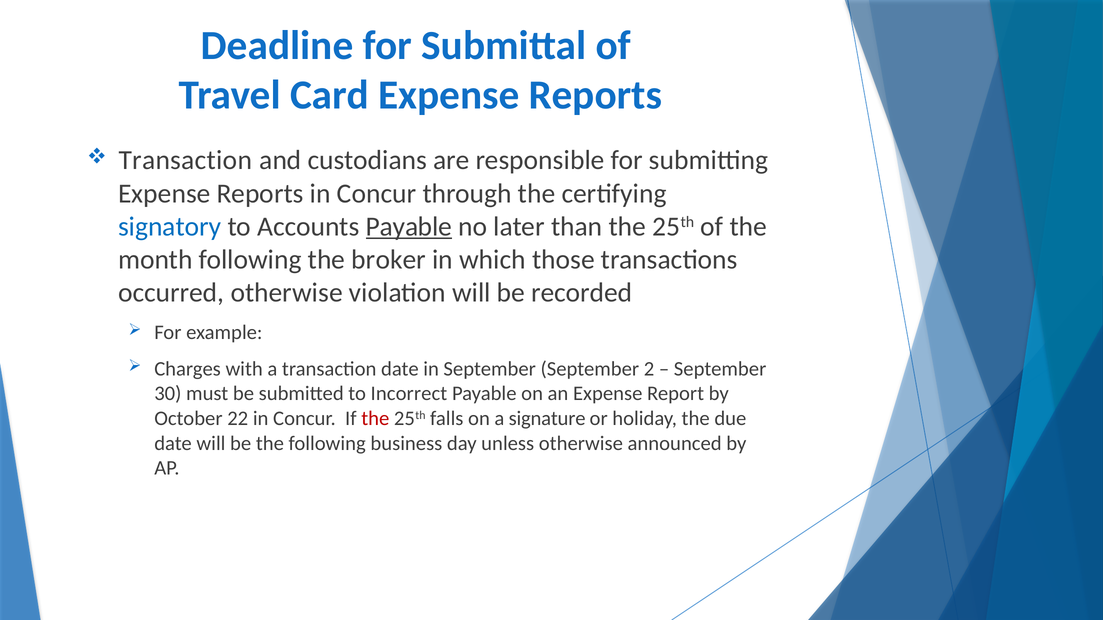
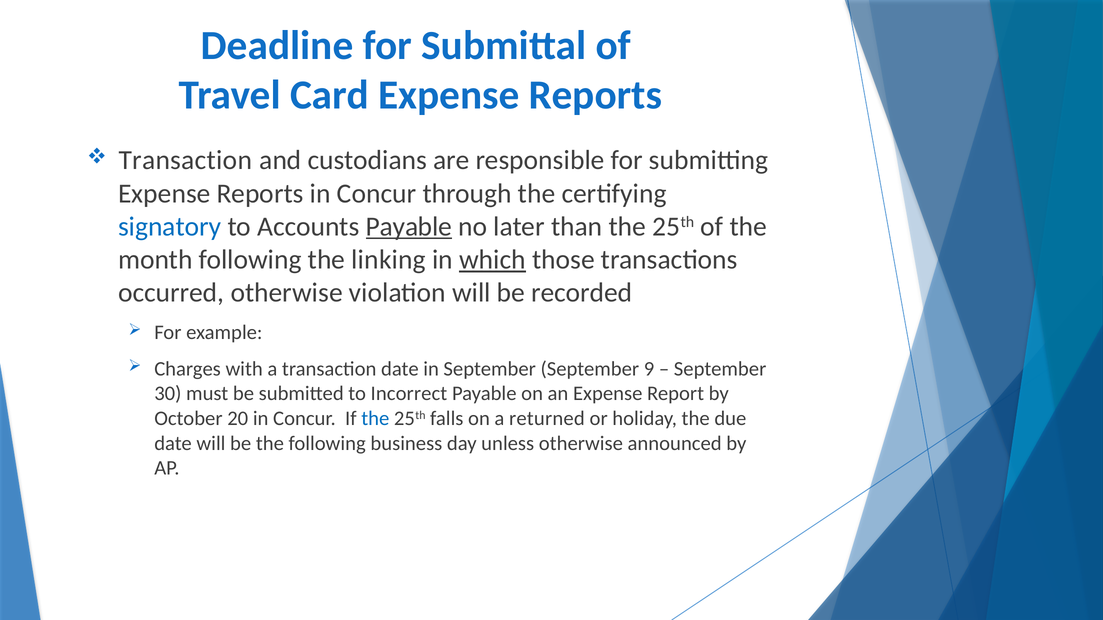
broker: broker -> linking
which underline: none -> present
2: 2 -> 9
22: 22 -> 20
the at (375, 419) colour: red -> blue
signature: signature -> returned
